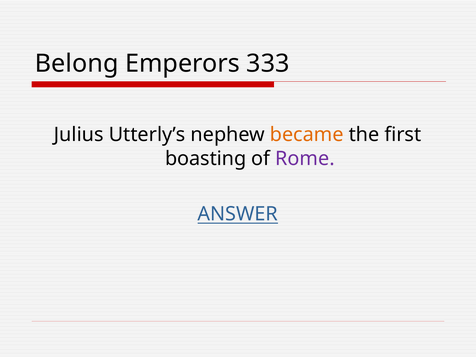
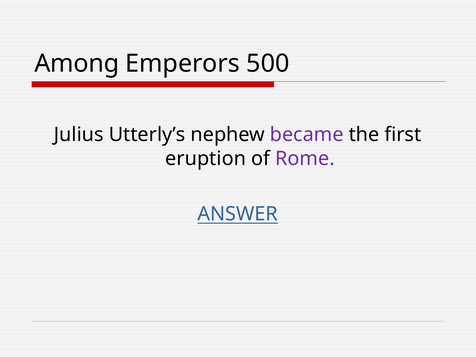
Belong: Belong -> Among
333: 333 -> 500
became colour: orange -> purple
boasting: boasting -> eruption
